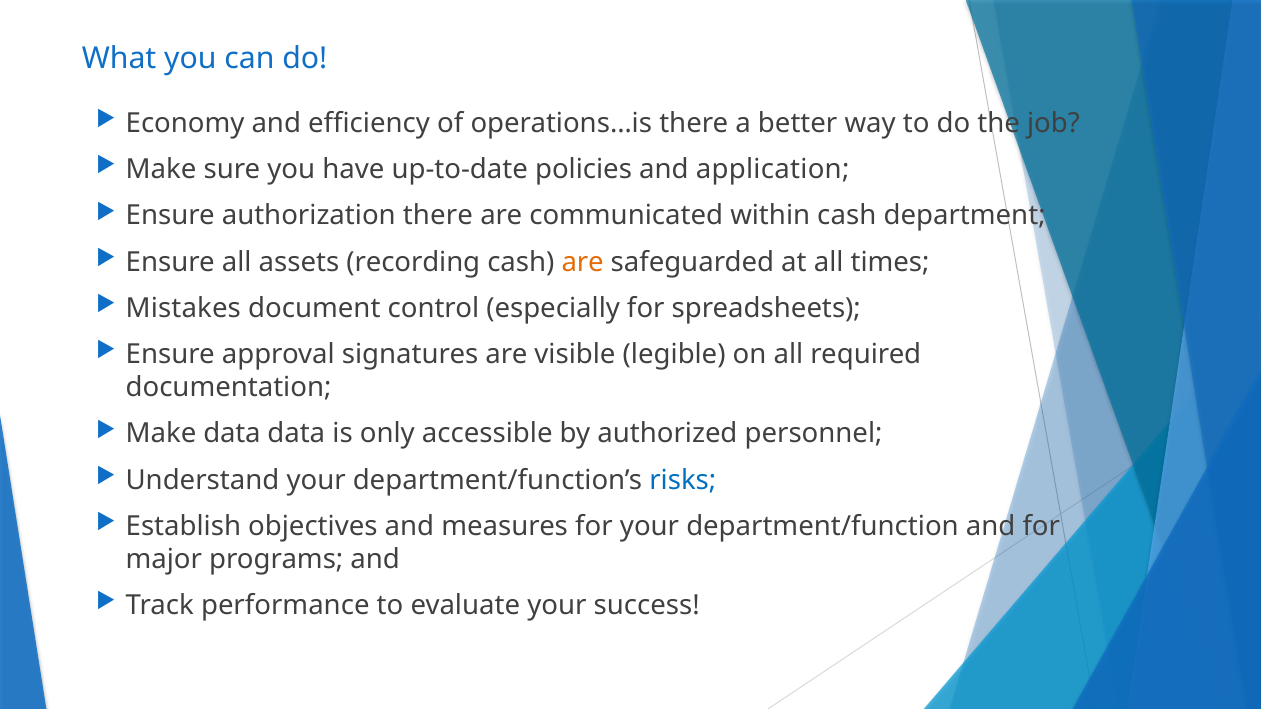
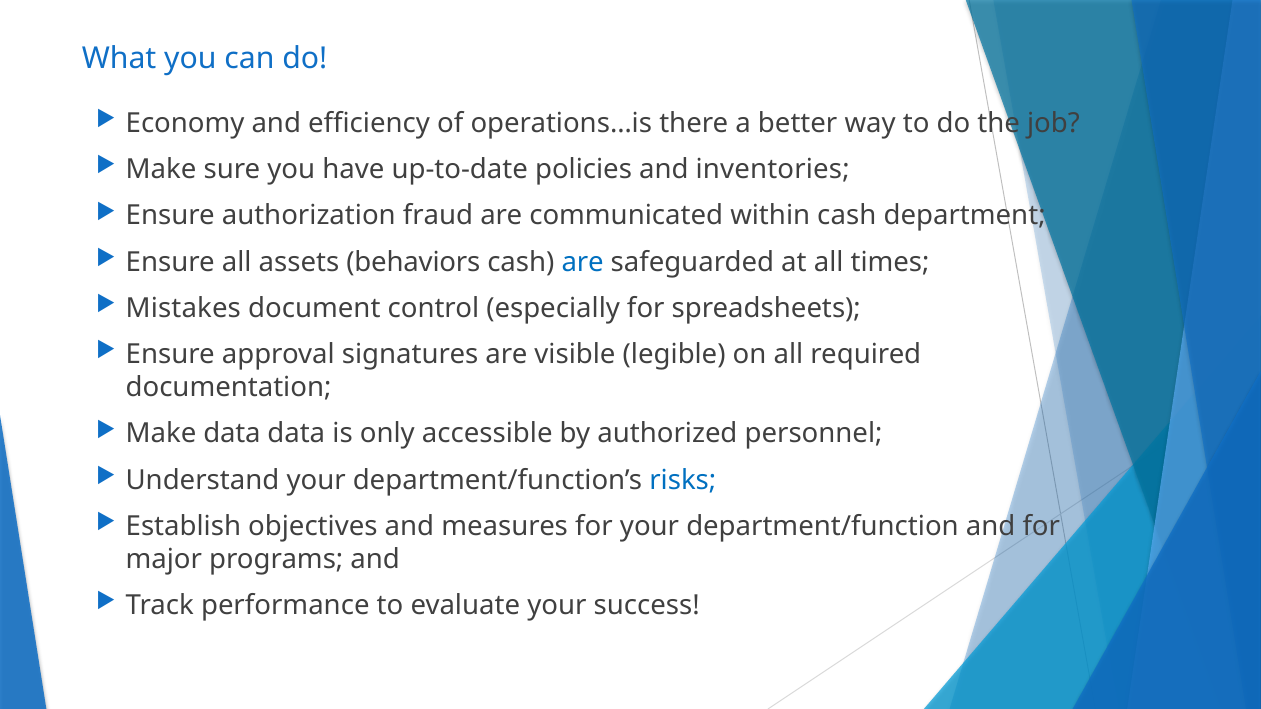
application: application -> inventories
authorization there: there -> fraud
recording: recording -> behaviors
are at (583, 262) colour: orange -> blue
